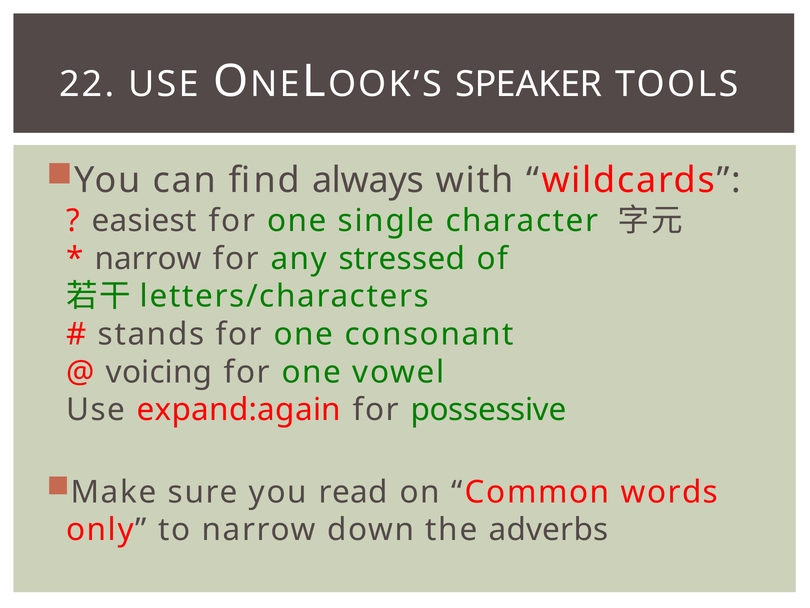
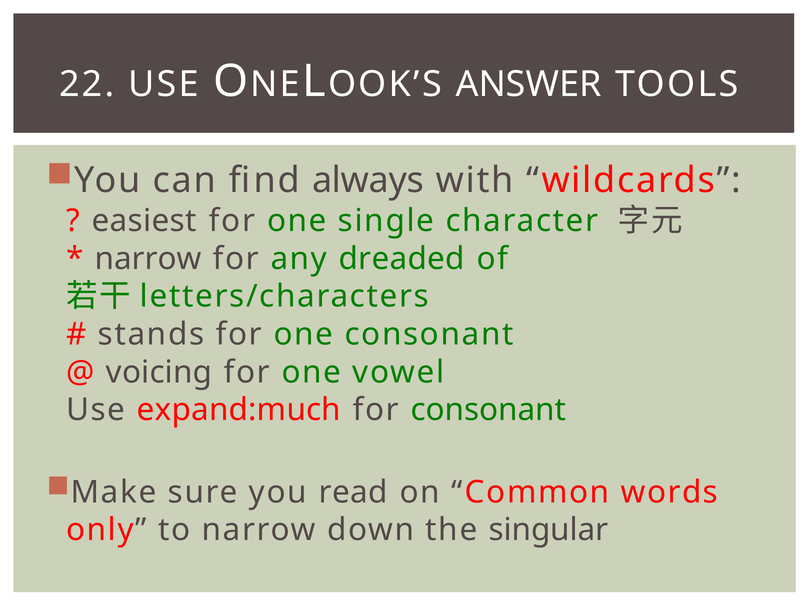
SPEAKER: SPEAKER -> ANSWER
stressed: stressed -> dreaded
expand:again: expand:again -> expand:much
for possessive: possessive -> consonant
adverbs: adverbs -> singular
